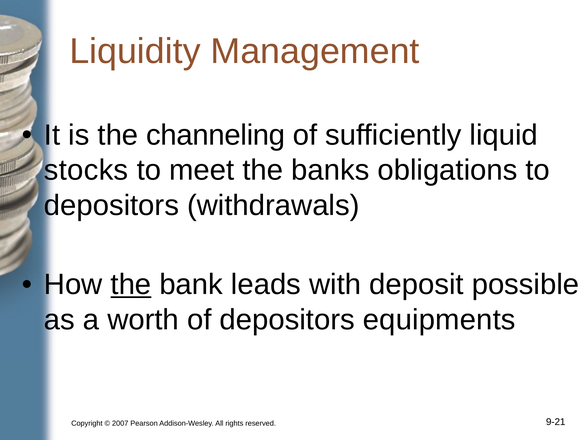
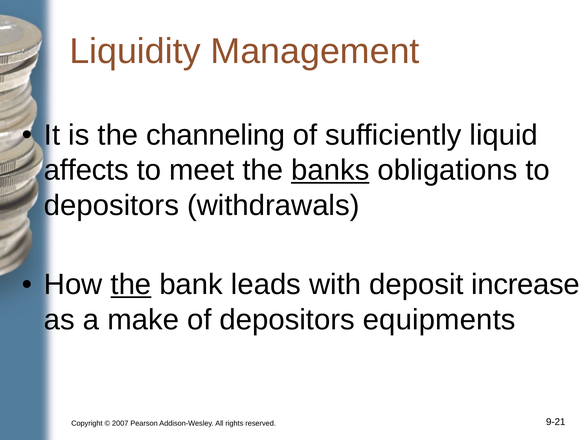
stocks: stocks -> affects
banks underline: none -> present
possible: possible -> increase
worth: worth -> make
